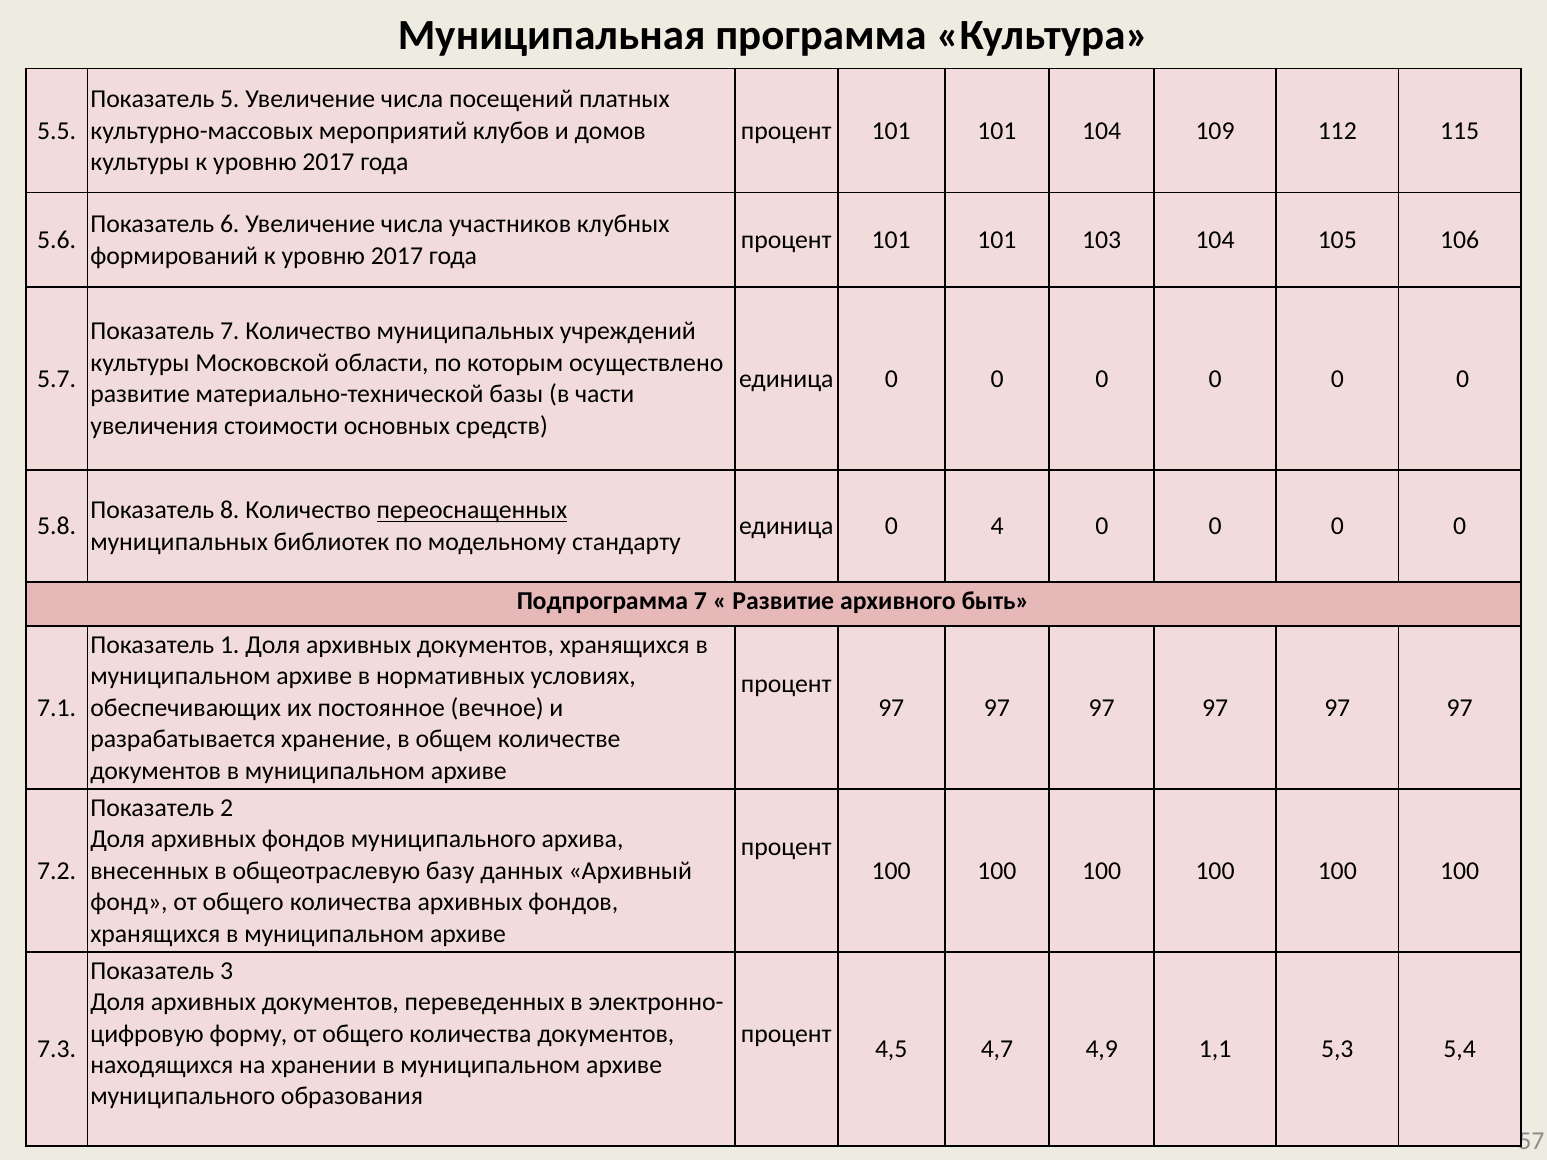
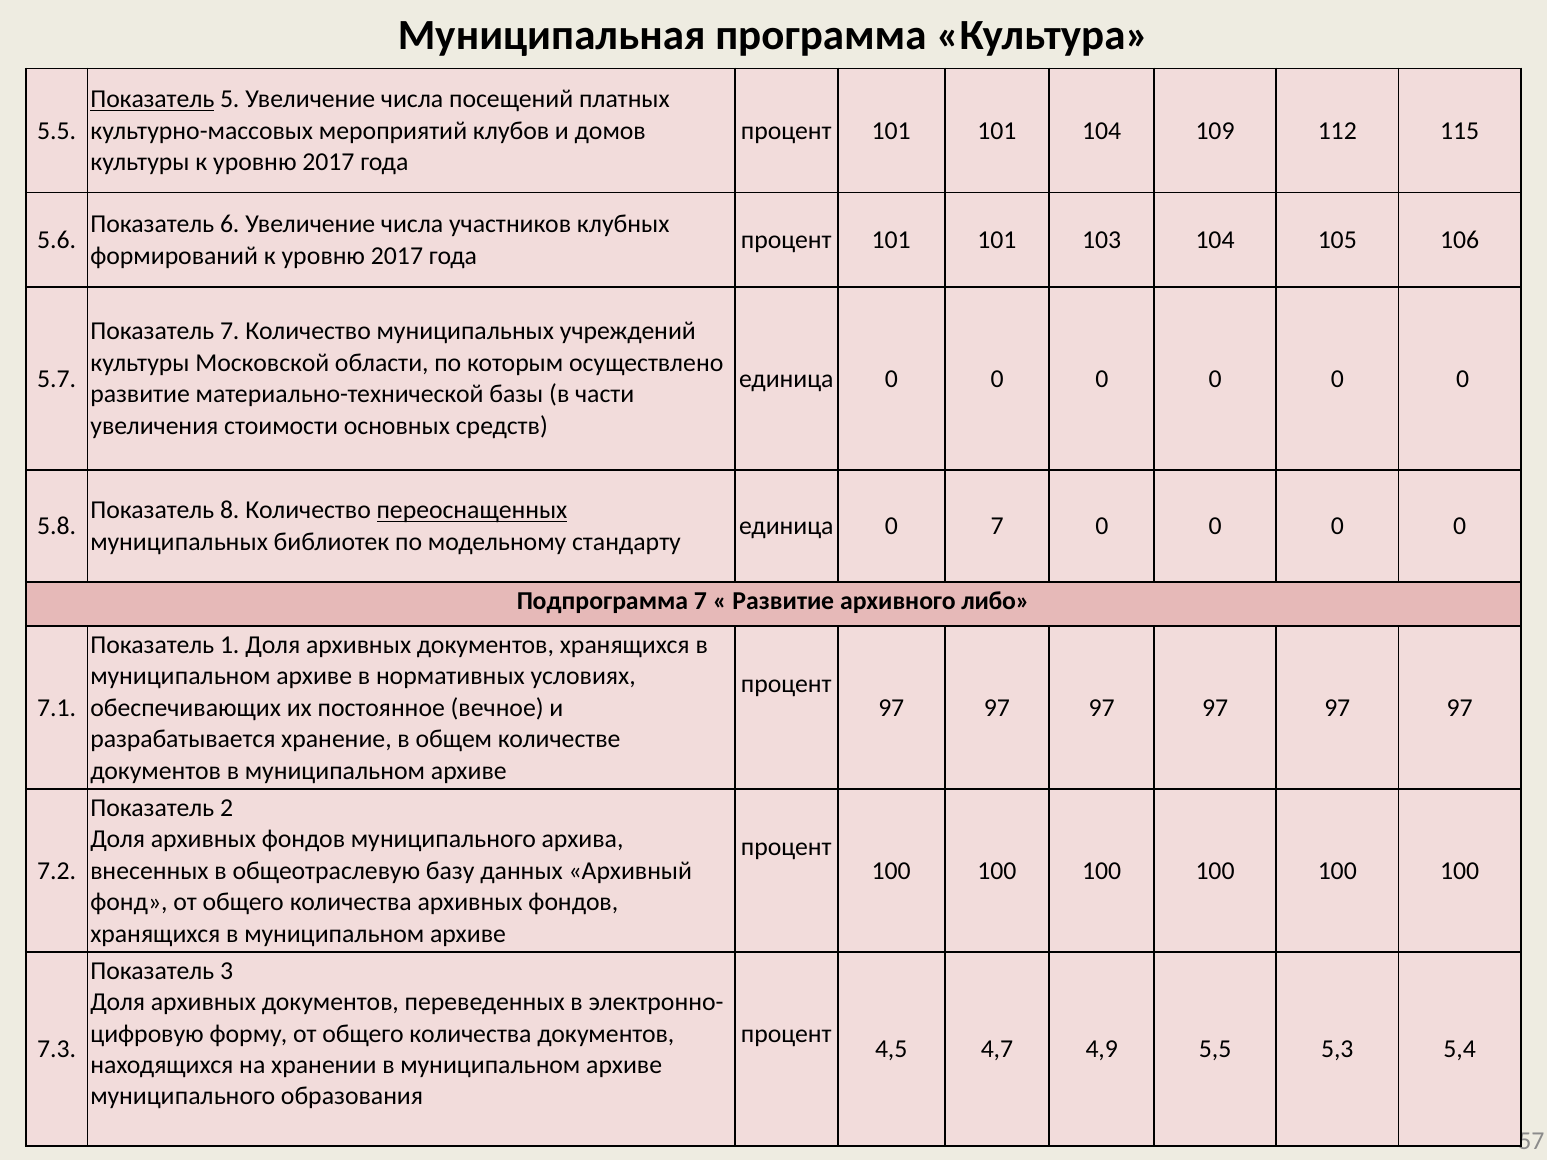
Показатель at (152, 99) underline: none -> present
0 4: 4 -> 7
быть: быть -> либо
1,1: 1,1 -> 5,5
